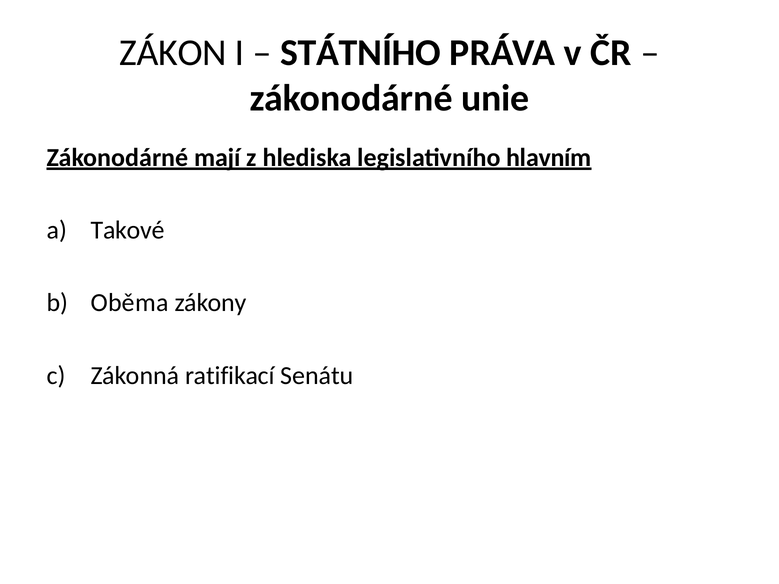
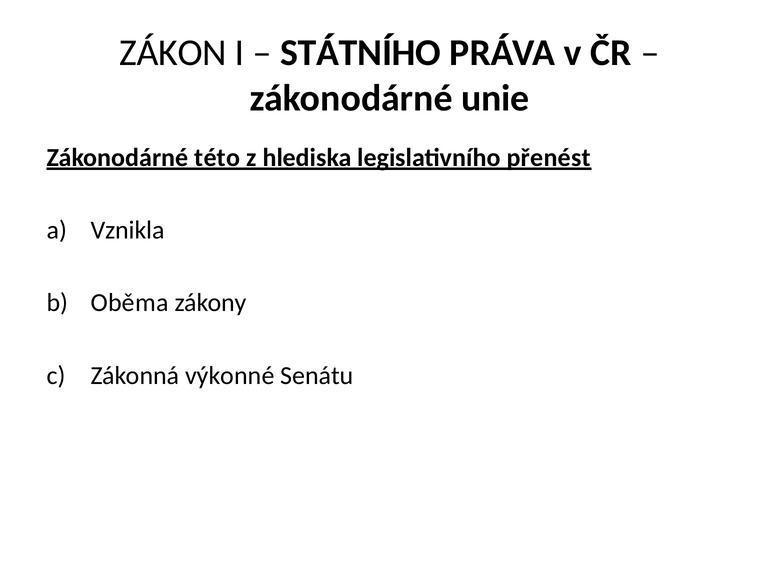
mají: mají -> této
hlavním: hlavním -> přenést
Takové: Takové -> Vznikla
ratifikací: ratifikací -> výkonné
